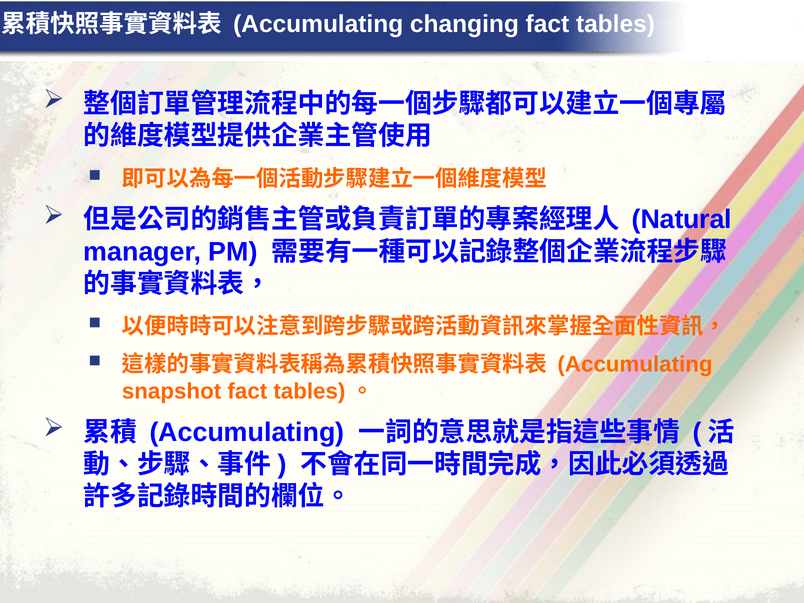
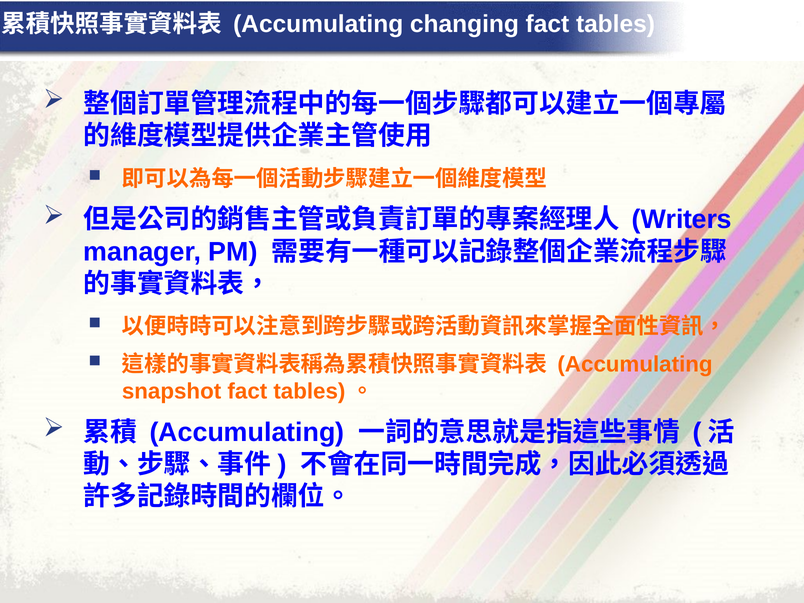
Natural: Natural -> Writers
